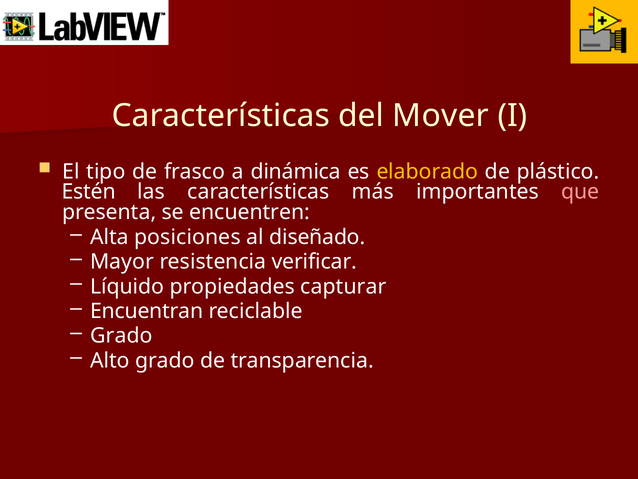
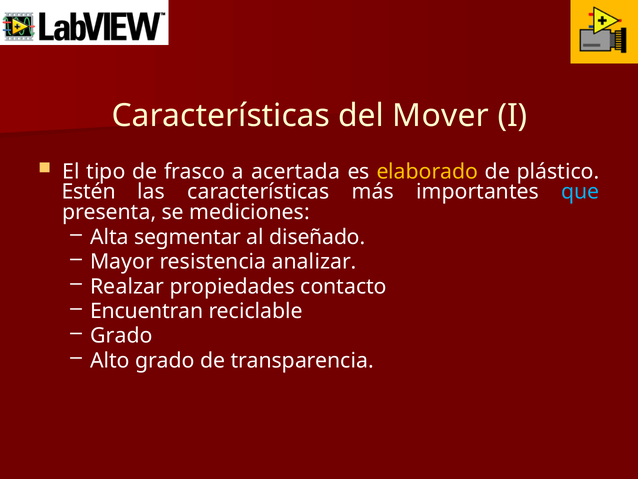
dinámica: dinámica -> acertada
que colour: pink -> light blue
encuentren: encuentren -> mediciones
posiciones: posiciones -> segmentar
verificar: verificar -> analizar
Líquido: Líquido -> Realzar
capturar: capturar -> contacto
